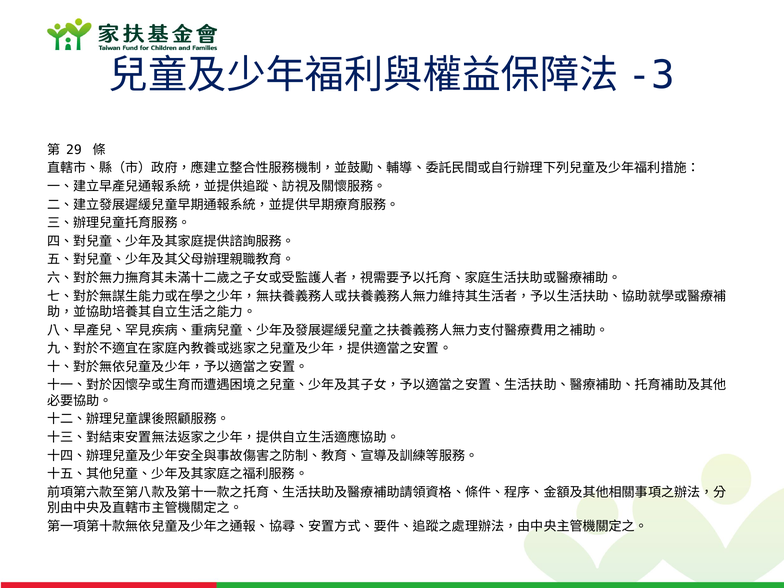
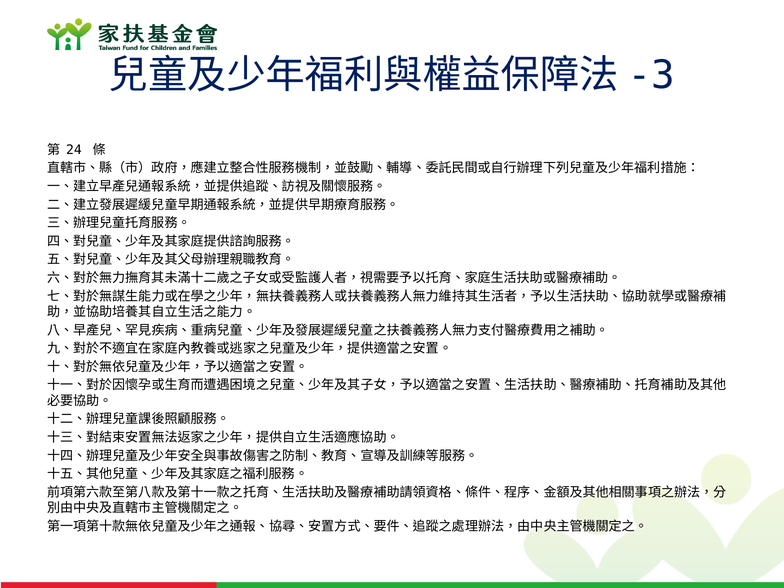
29: 29 -> 24
